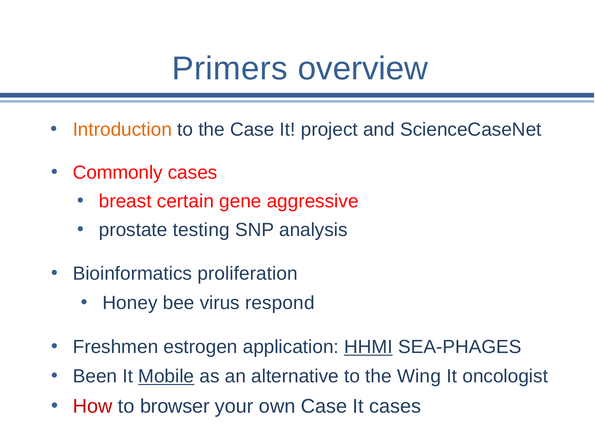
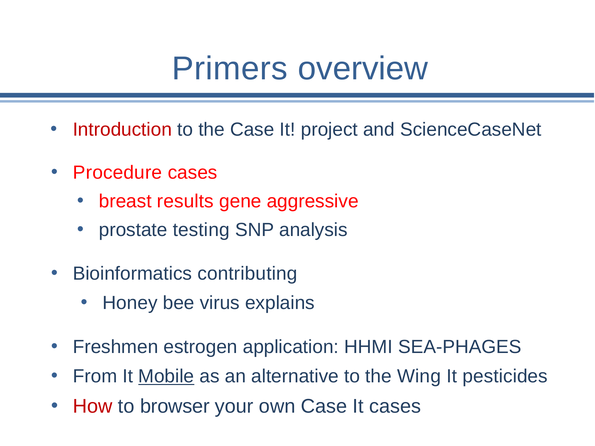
Introduction colour: orange -> red
Commonly: Commonly -> Procedure
certain: certain -> results
proliferation: proliferation -> contributing
respond: respond -> explains
HHMI underline: present -> none
Been: Been -> From
oncologist: oncologist -> pesticides
